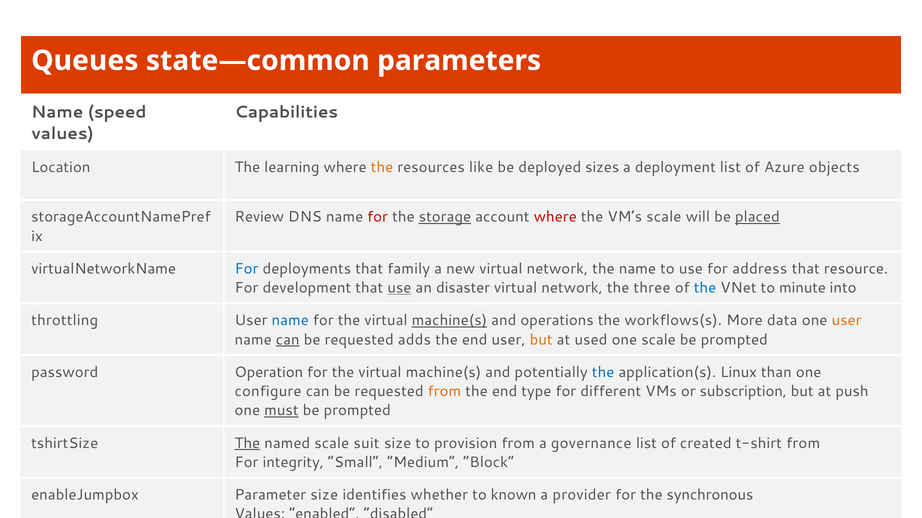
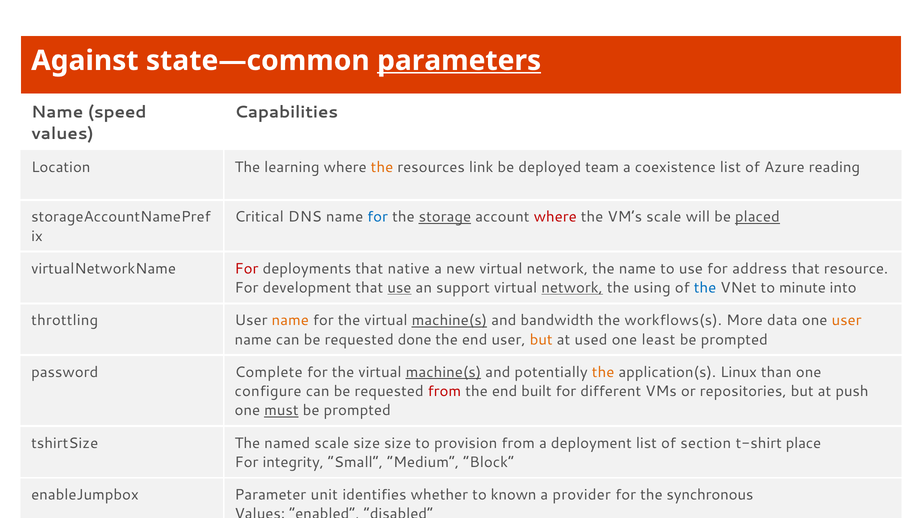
Queues: Queues -> Against
parameters underline: none -> present
like: like -> link
sizes: sizes -> team
deployment: deployment -> coexistence
objects: objects -> reading
Review: Review -> Critical
for at (378, 217) colour: red -> blue
For at (247, 269) colour: blue -> red
family: family -> native
disaster: disaster -> support
network at (572, 288) underline: none -> present
three: three -> using
name at (290, 321) colour: blue -> orange
operations: operations -> bandwidth
can at (288, 340) underline: present -> none
adds: adds -> done
one scale: scale -> least
Operation: Operation -> Complete
machine(s at (443, 373) underline: none -> present
the at (603, 373) colour: blue -> orange
from at (444, 392) colour: orange -> red
type: type -> built
subscription: subscription -> repositories
The at (247, 444) underline: present -> none
scale suit: suit -> size
governance: governance -> deployment
created: created -> section
t-shirt from: from -> place
Parameter size: size -> unit
